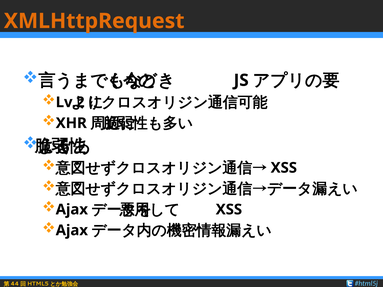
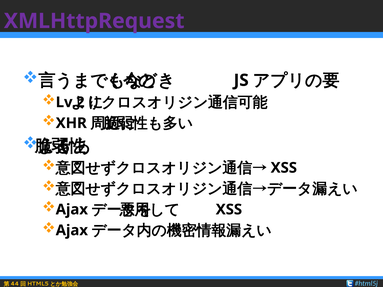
XMLHttpRequest colour: orange -> purple
